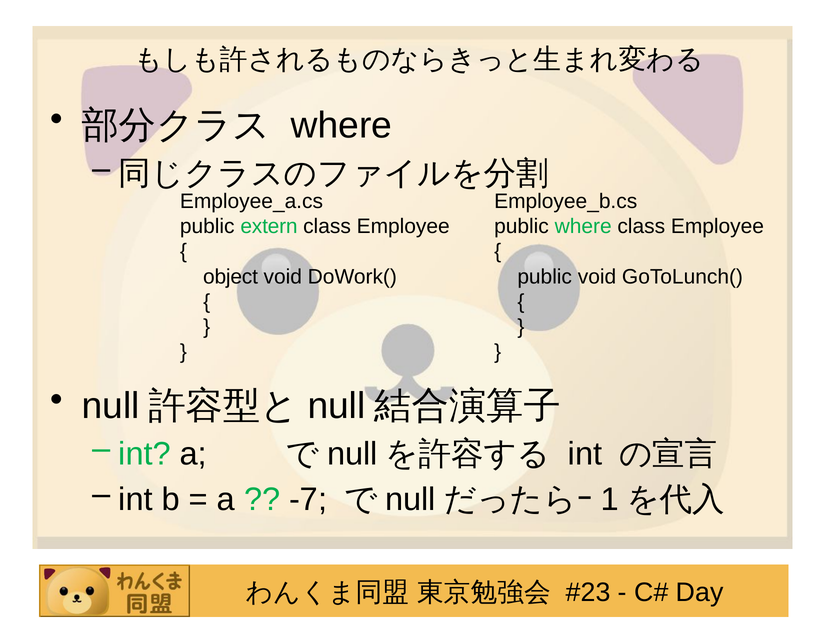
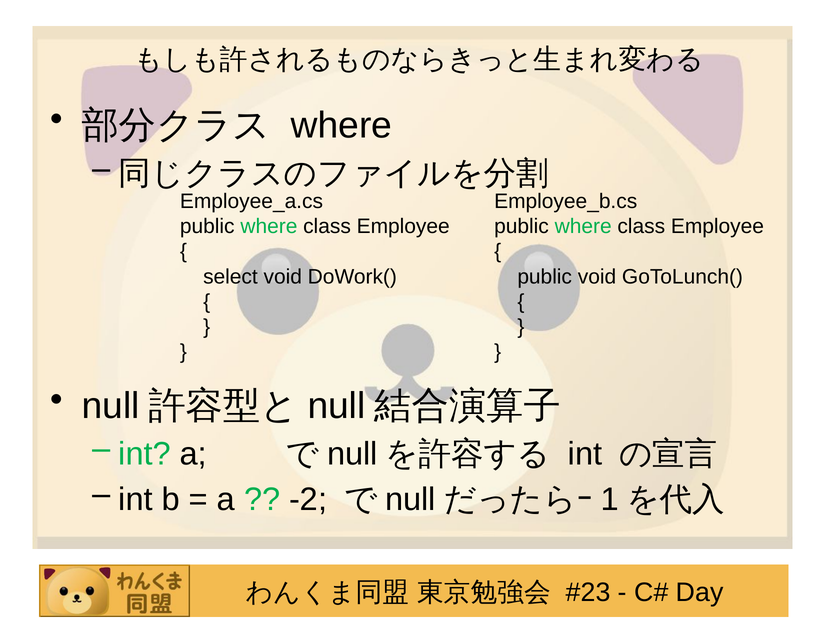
extern at (269, 227): extern -> where
object: object -> select
-7: -7 -> -2
